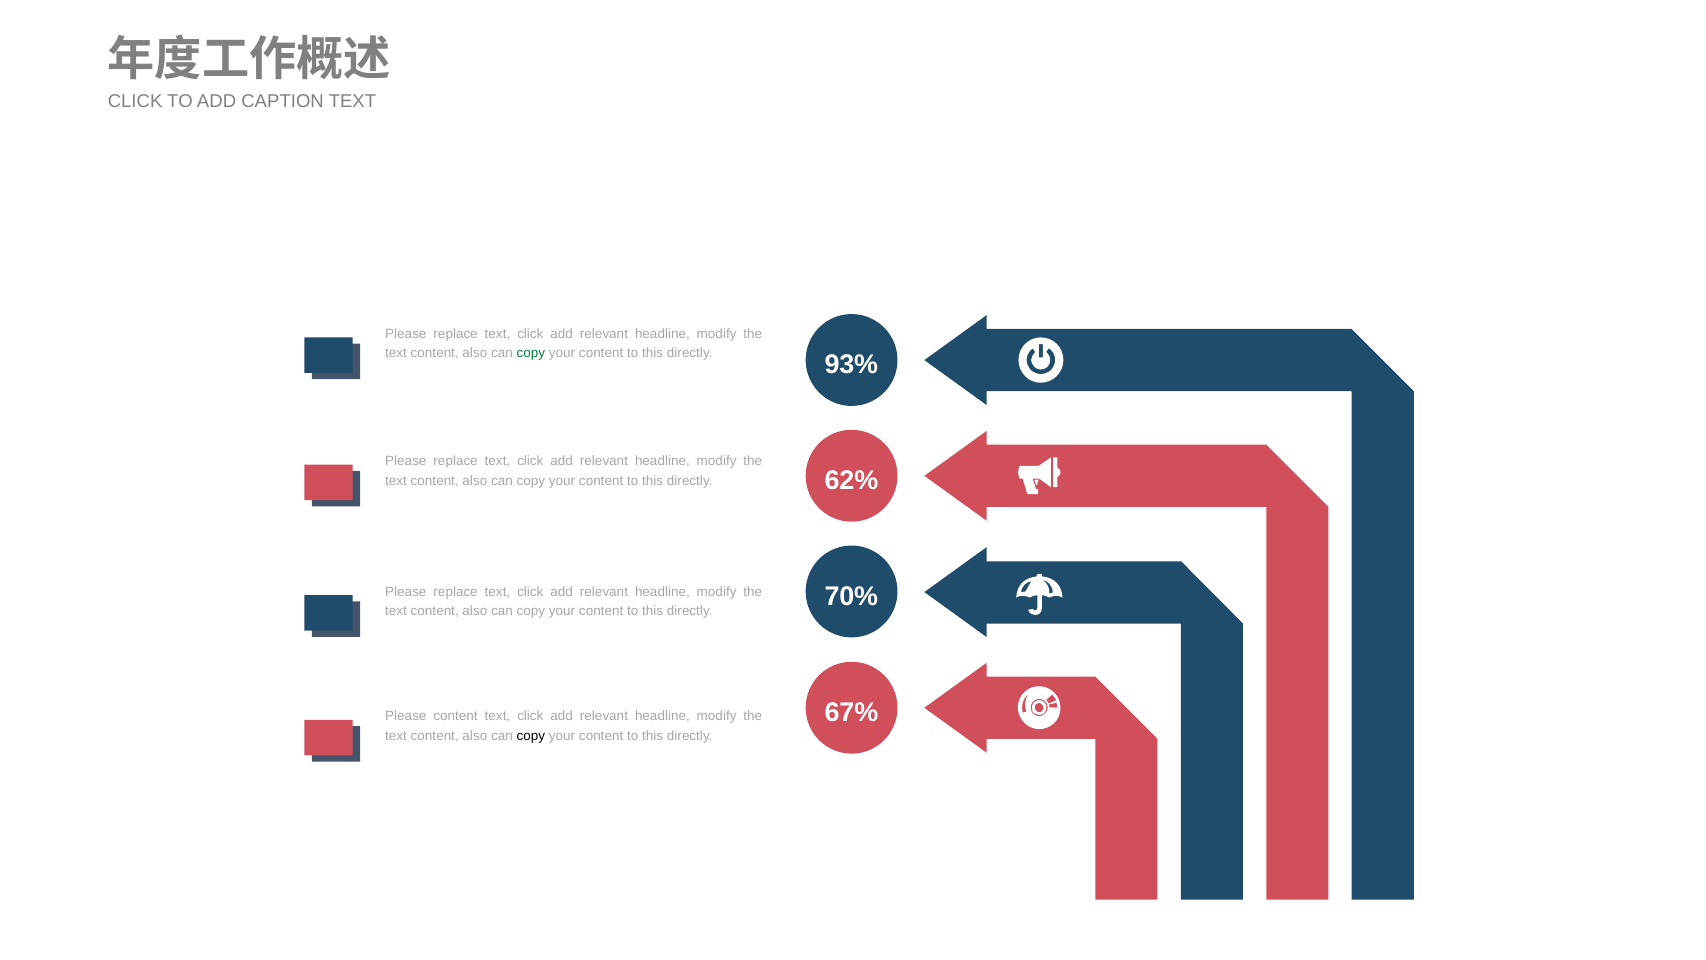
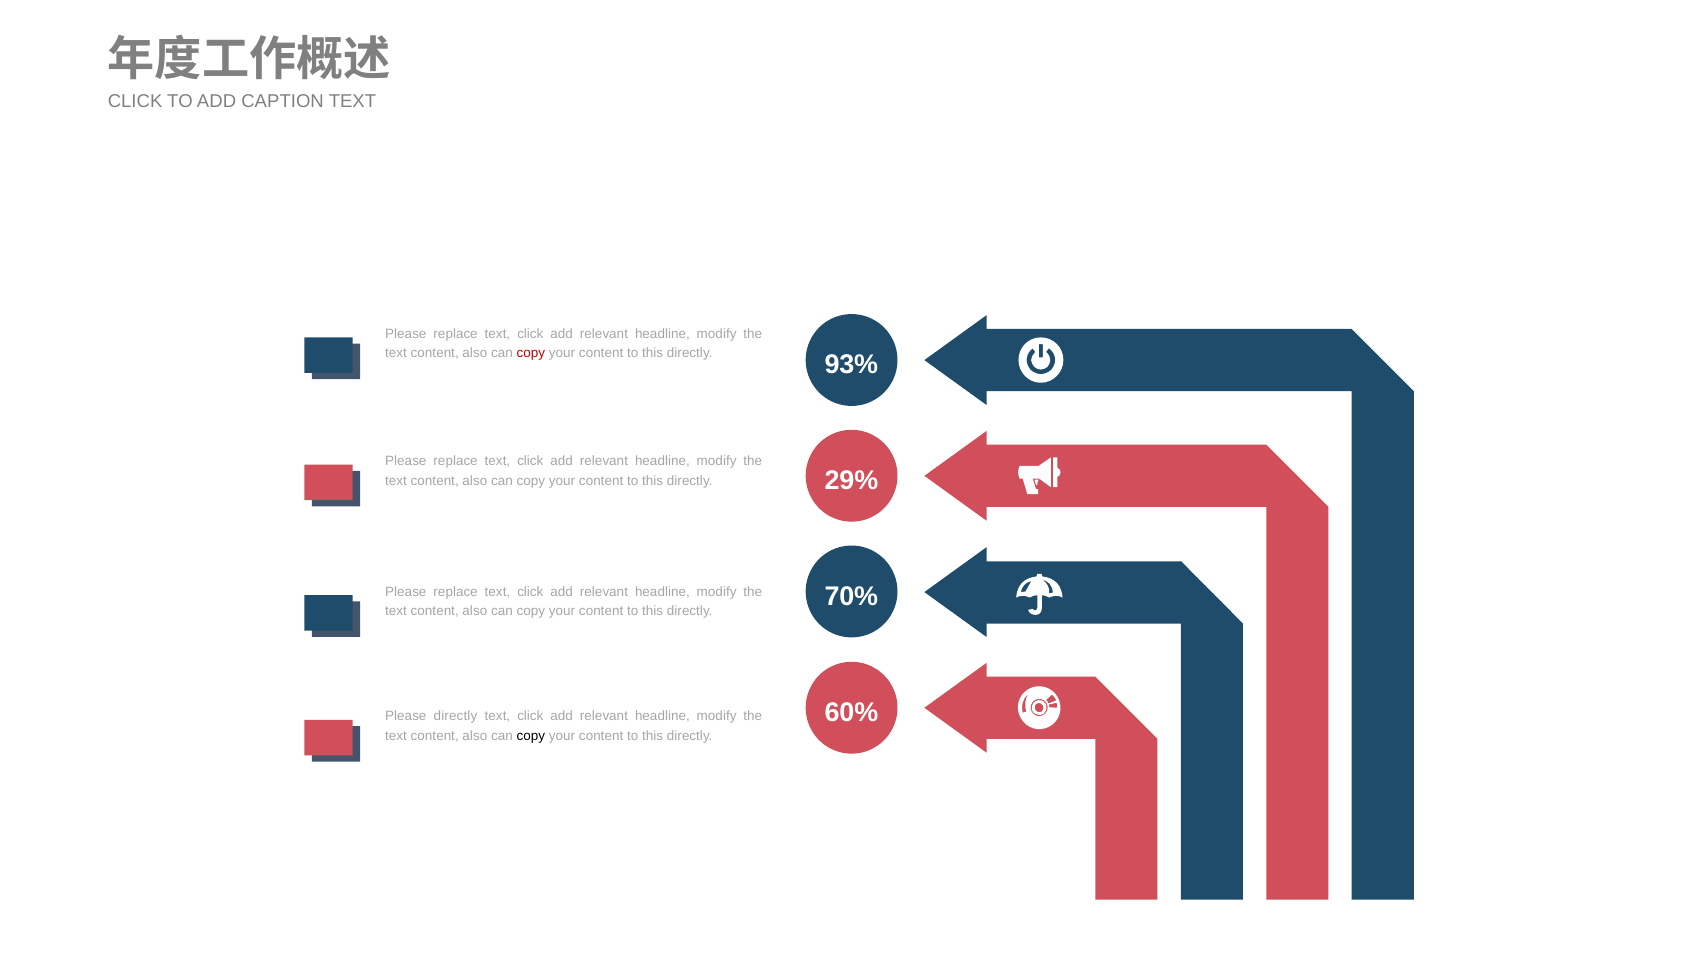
copy at (531, 353) colour: green -> red
62%: 62% -> 29%
67%: 67% -> 60%
Please content: content -> directly
